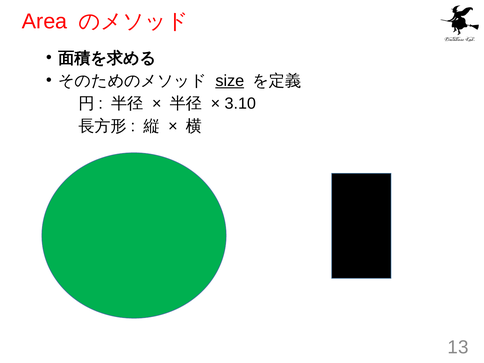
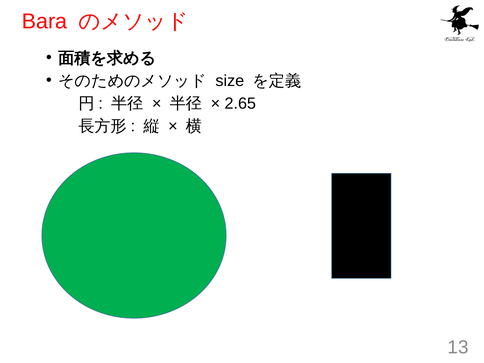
Area: Area -> Bara
size underline: present -> none
3.10: 3.10 -> 2.65
